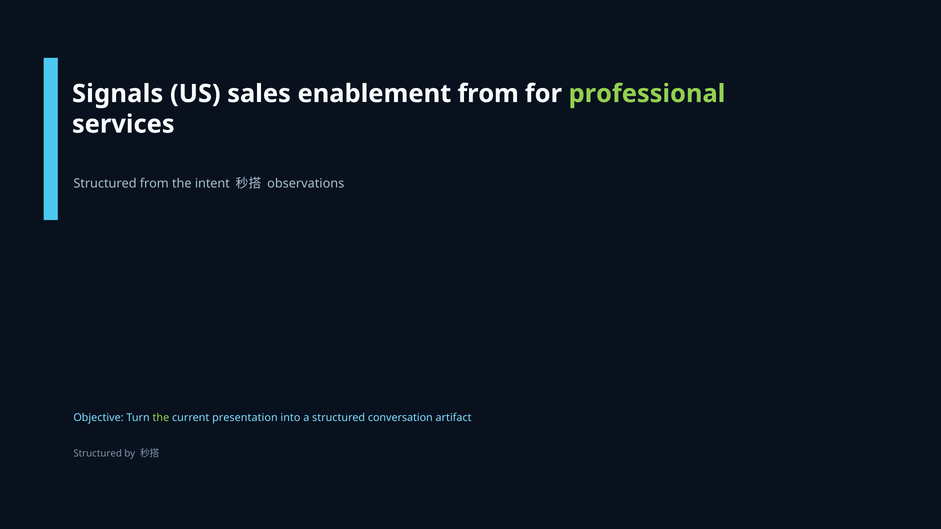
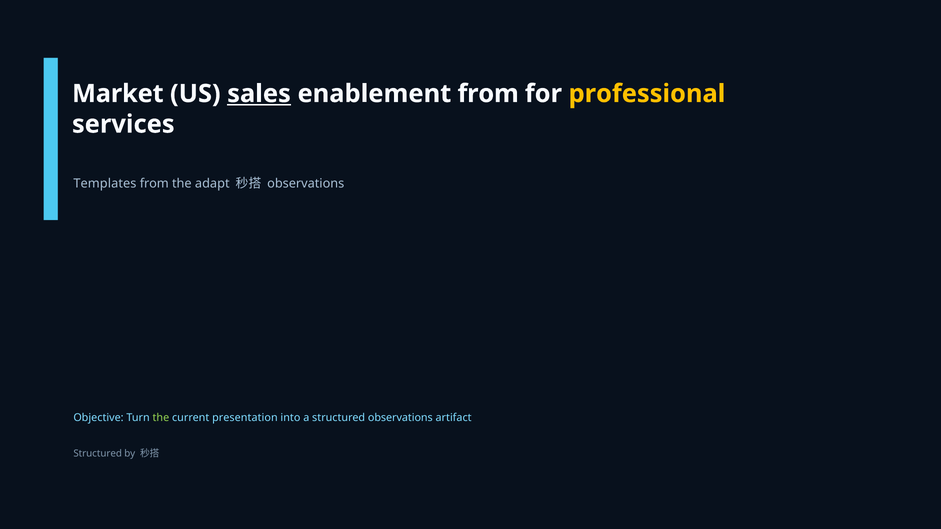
Signals: Signals -> Market
sales underline: none -> present
professional colour: light green -> yellow
Structured at (105, 184): Structured -> Templates
intent: intent -> adapt
structured conversation: conversation -> observations
